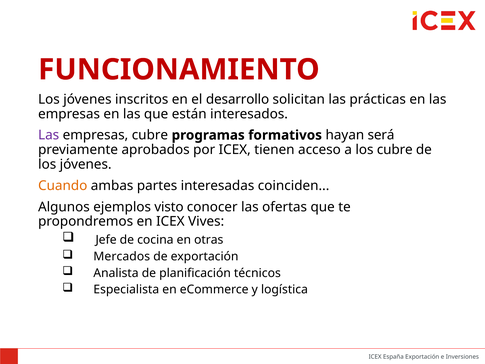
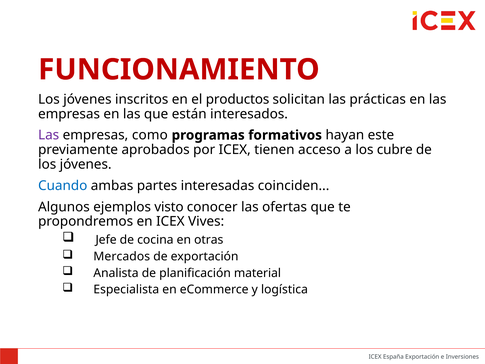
desarrollo: desarrollo -> productos
empresas cubre: cubre -> como
será: será -> este
Cuando colour: orange -> blue
técnicos: técnicos -> material
